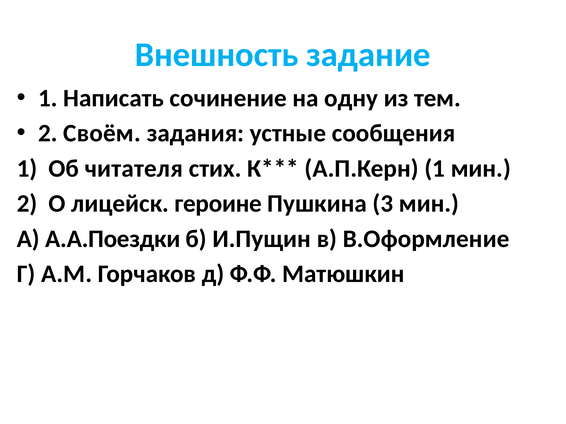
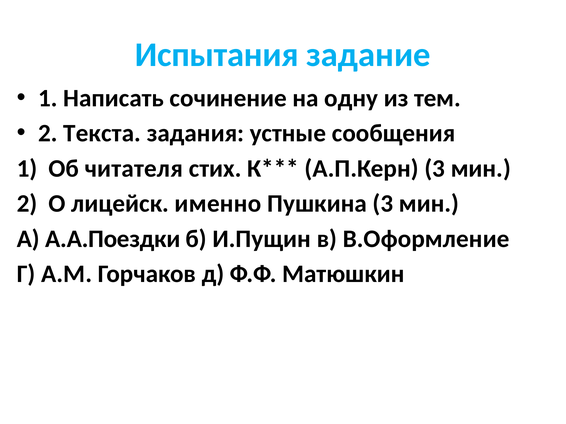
Внешность: Внешность -> Испытания
Своём: Своём -> Текста
А.П.Керн 1: 1 -> 3
героине: героине -> именно
